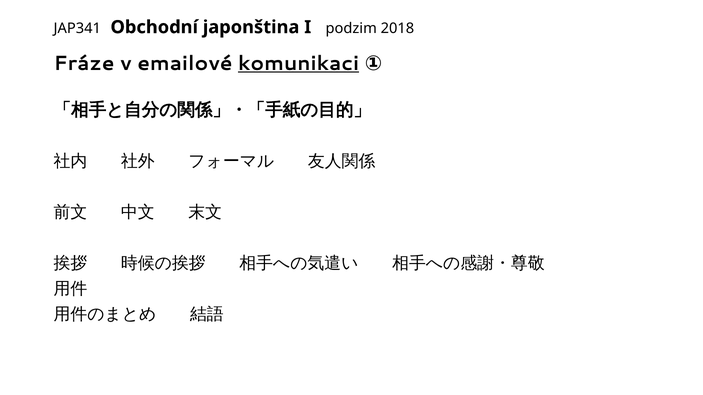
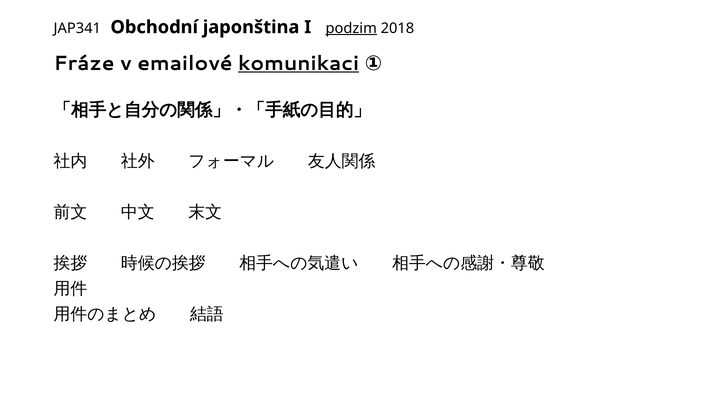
podzim underline: none -> present
